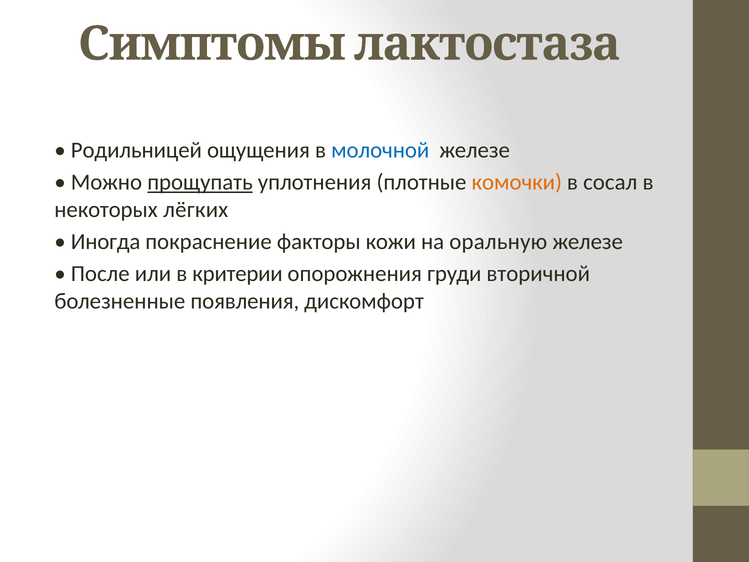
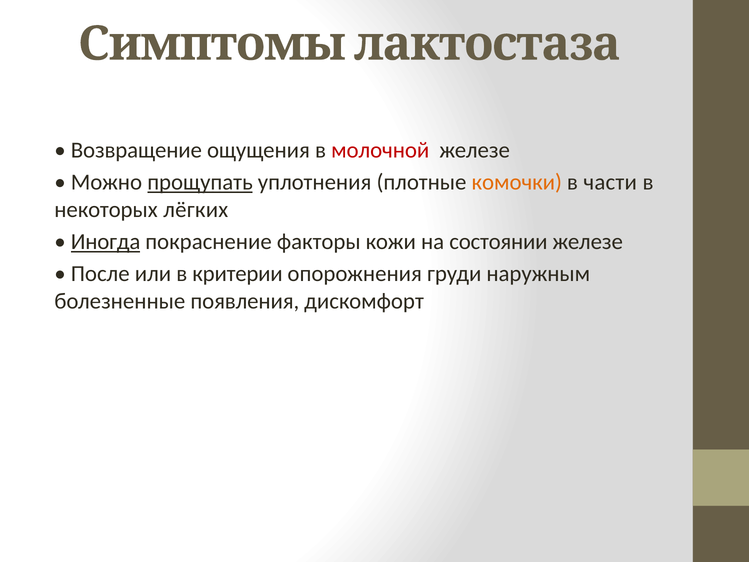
Родильницей: Родильницей -> Возвращение
молочной colour: blue -> red
сосал: сосал -> части
Иногда underline: none -> present
оральную: оральную -> состоянии
вторичной: вторичной -> наружным
